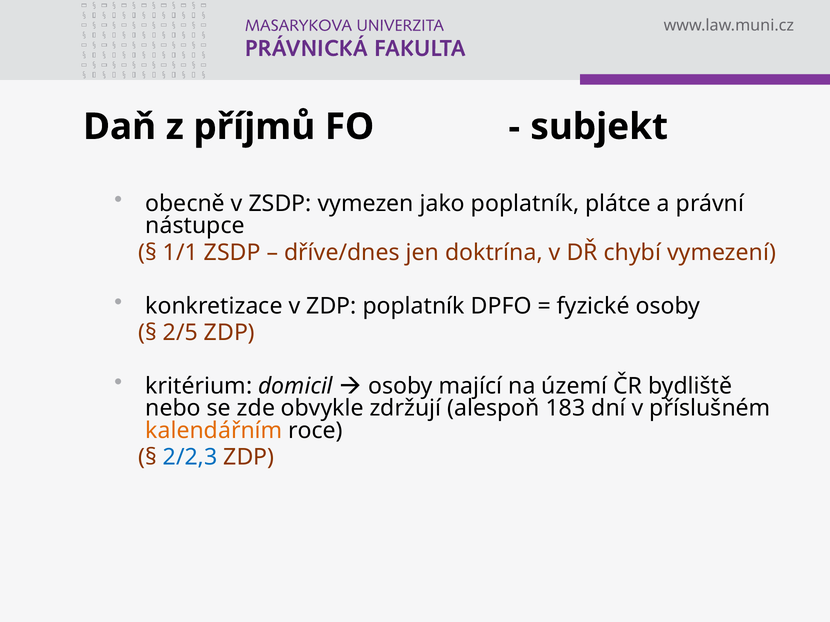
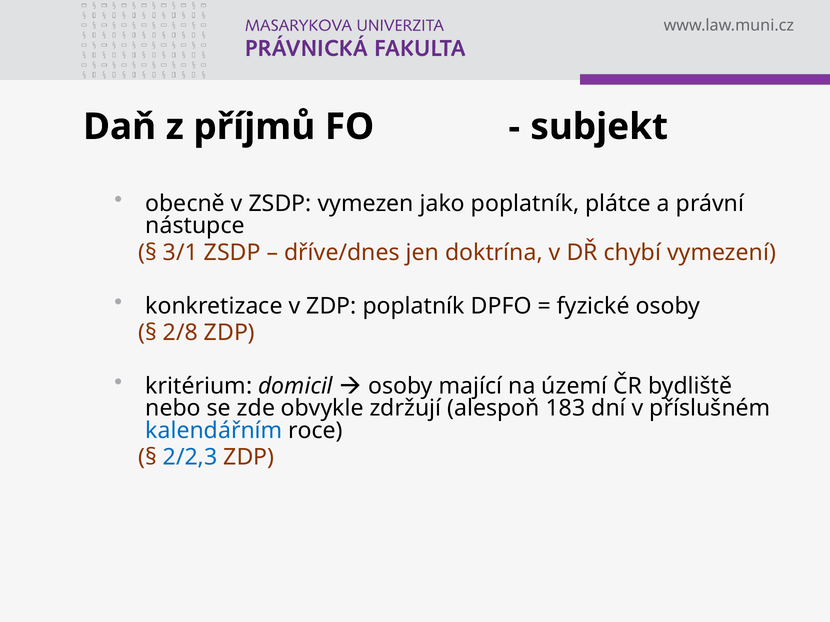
1/1: 1/1 -> 3/1
2/5: 2/5 -> 2/8
kalendářním colour: orange -> blue
